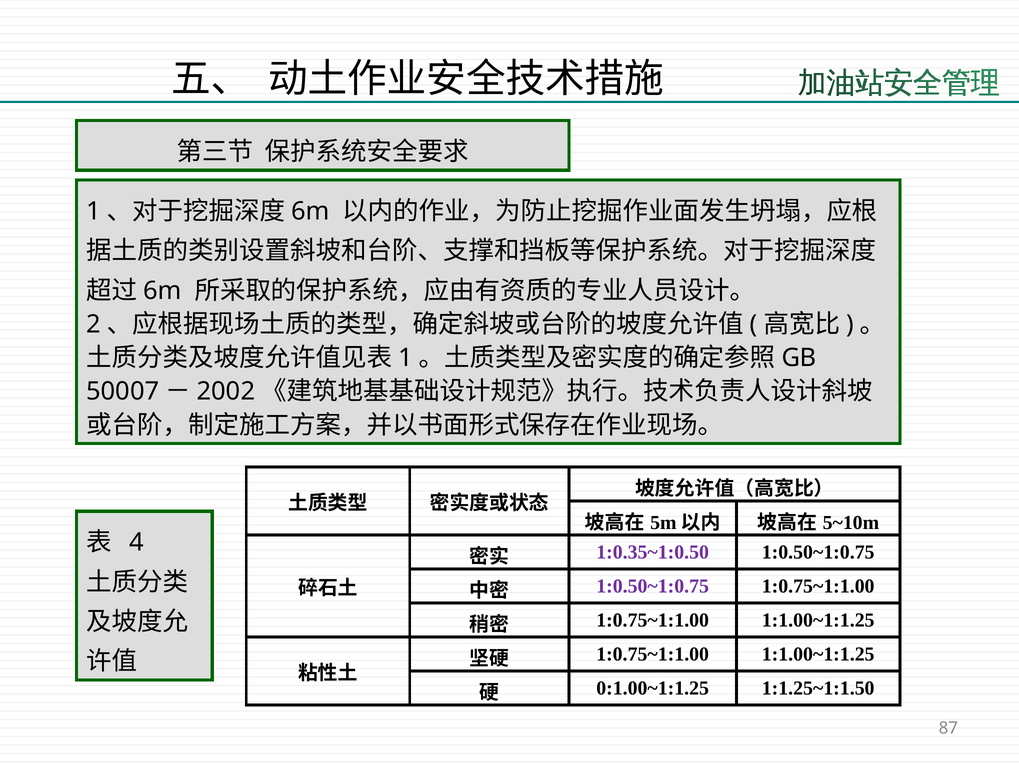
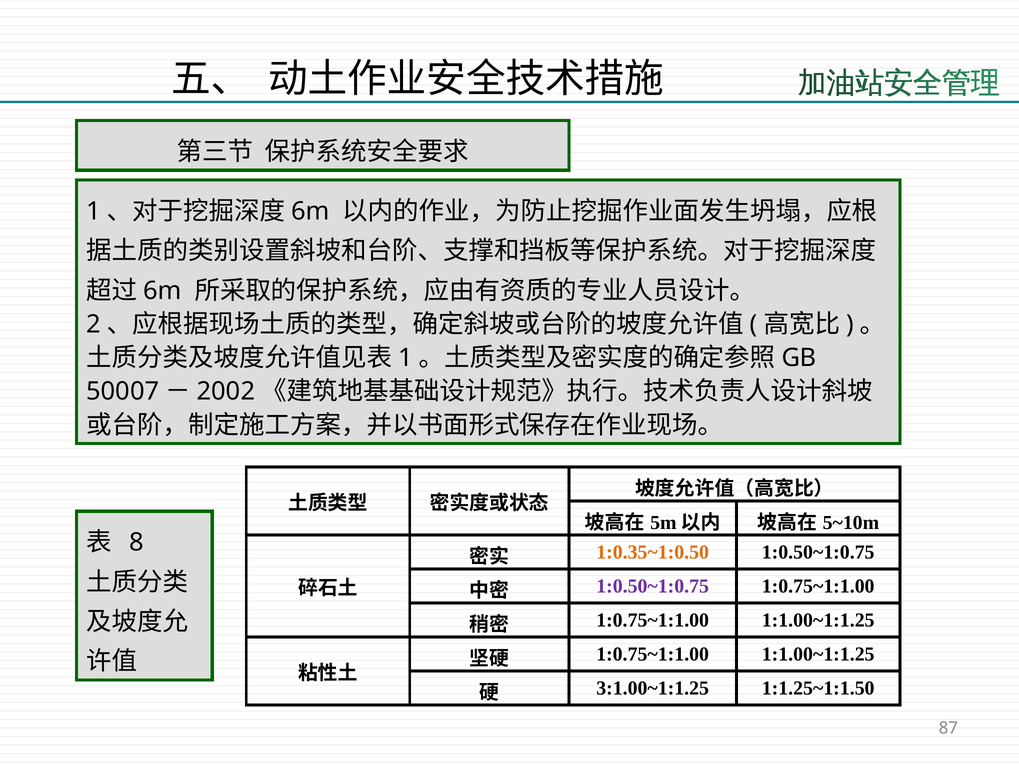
4: 4 -> 8
1:0.35~1:0.50 colour: purple -> orange
0:1.00~1:1.25: 0:1.00~1:1.25 -> 3:1.00~1:1.25
